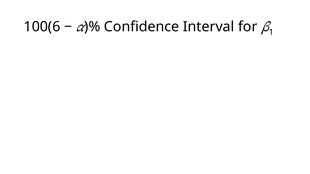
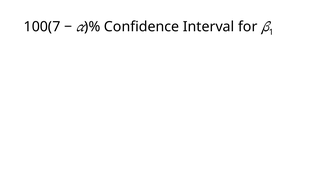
100(6: 100(6 -> 100(7
